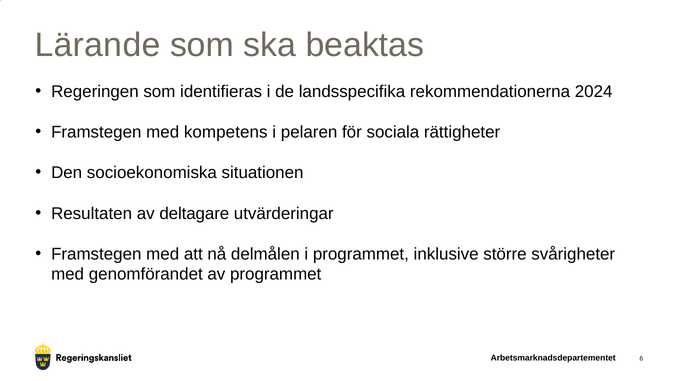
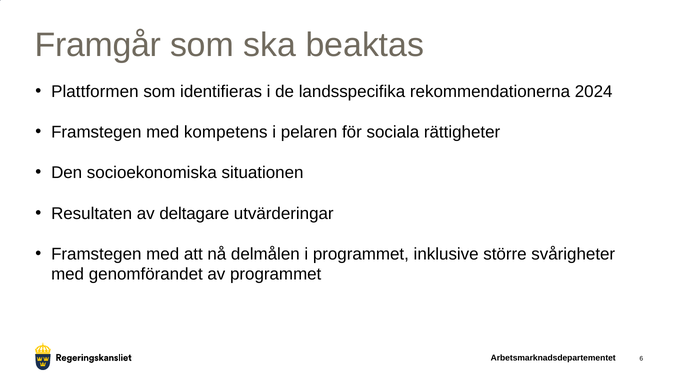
Lärande: Lärande -> Framgår
Regeringen: Regeringen -> Plattformen
